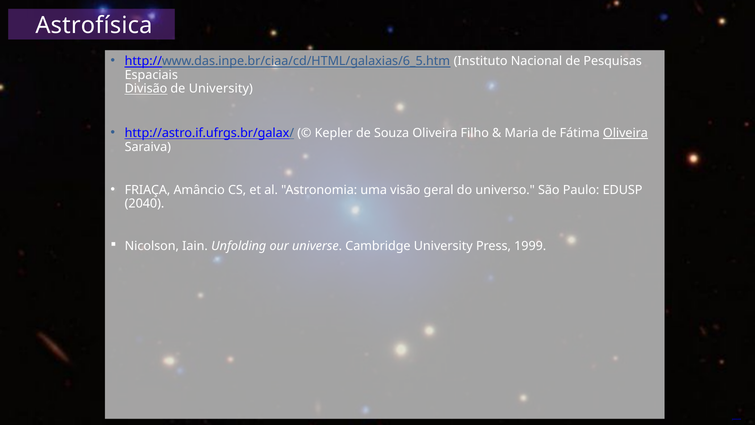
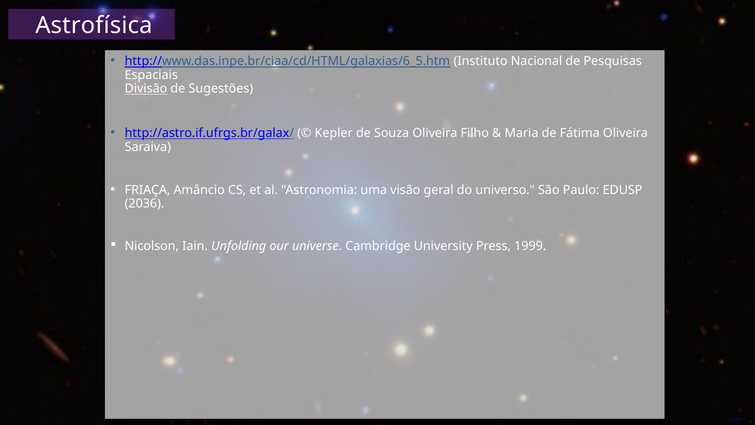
de University: University -> Sugestões
Oliveira at (625, 133) underline: present -> none
2040: 2040 -> 2036
